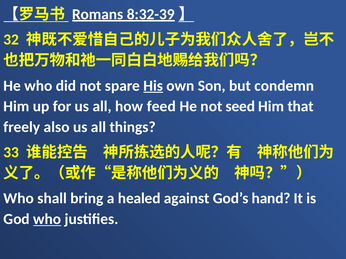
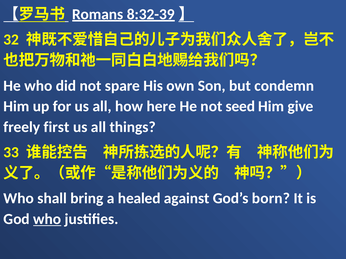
His underline: present -> none
feed: feed -> here
that: that -> give
also: also -> first
hand: hand -> born
